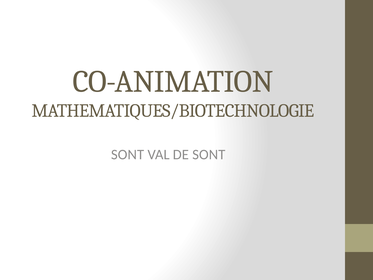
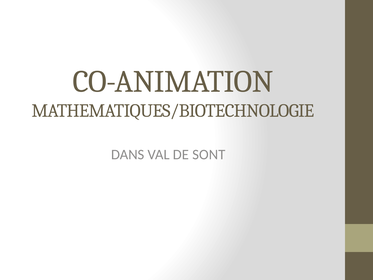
SONT at (128, 154): SONT -> DANS
